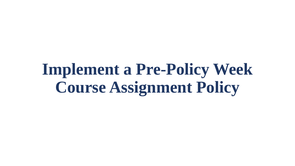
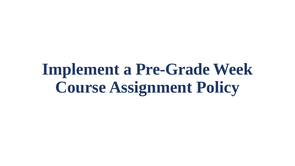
Pre-Policy: Pre-Policy -> Pre-Grade
